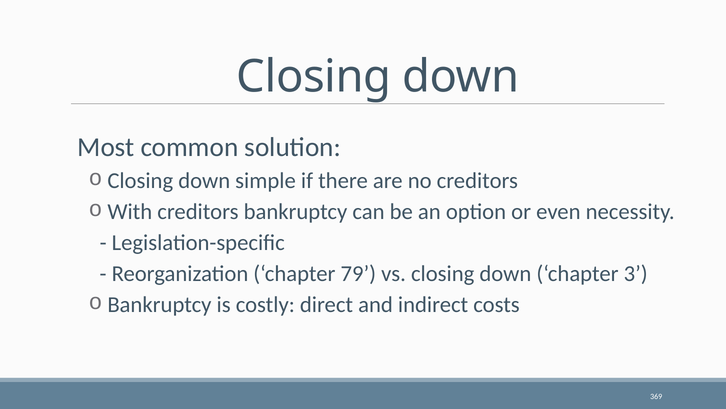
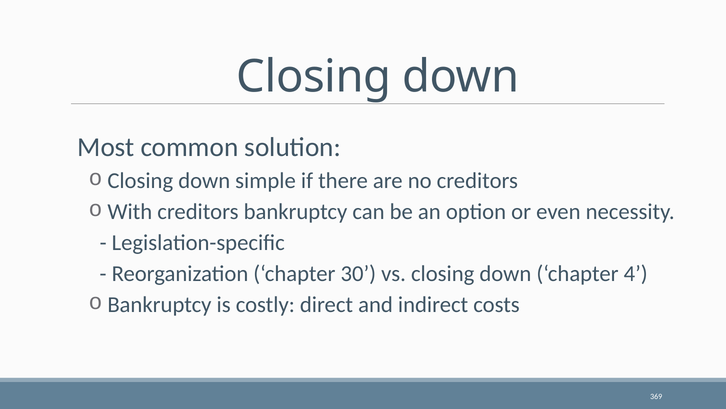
79: 79 -> 30
3: 3 -> 4
